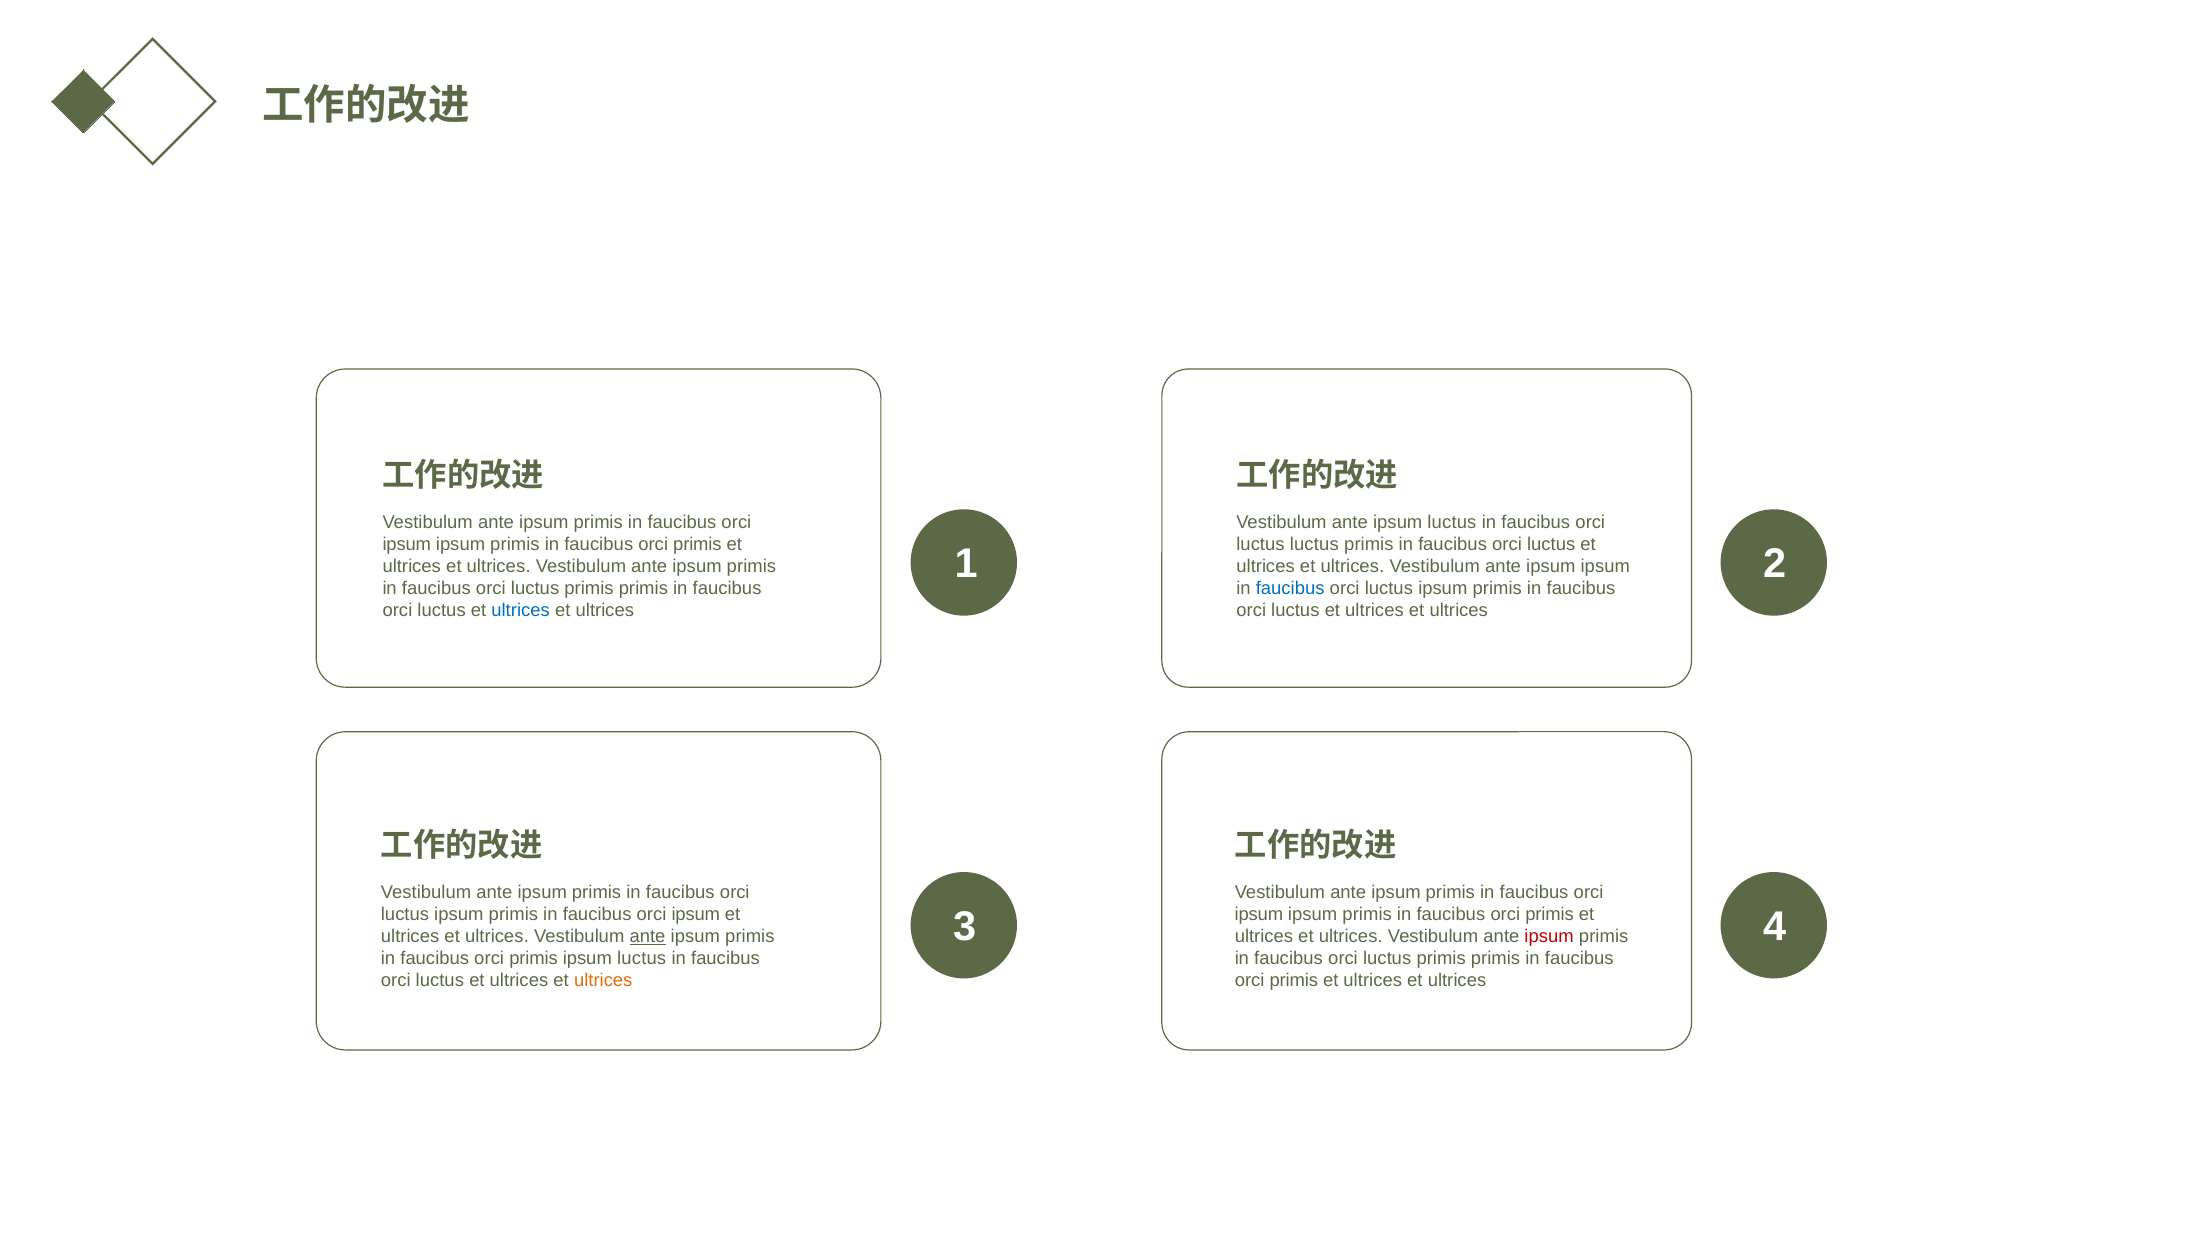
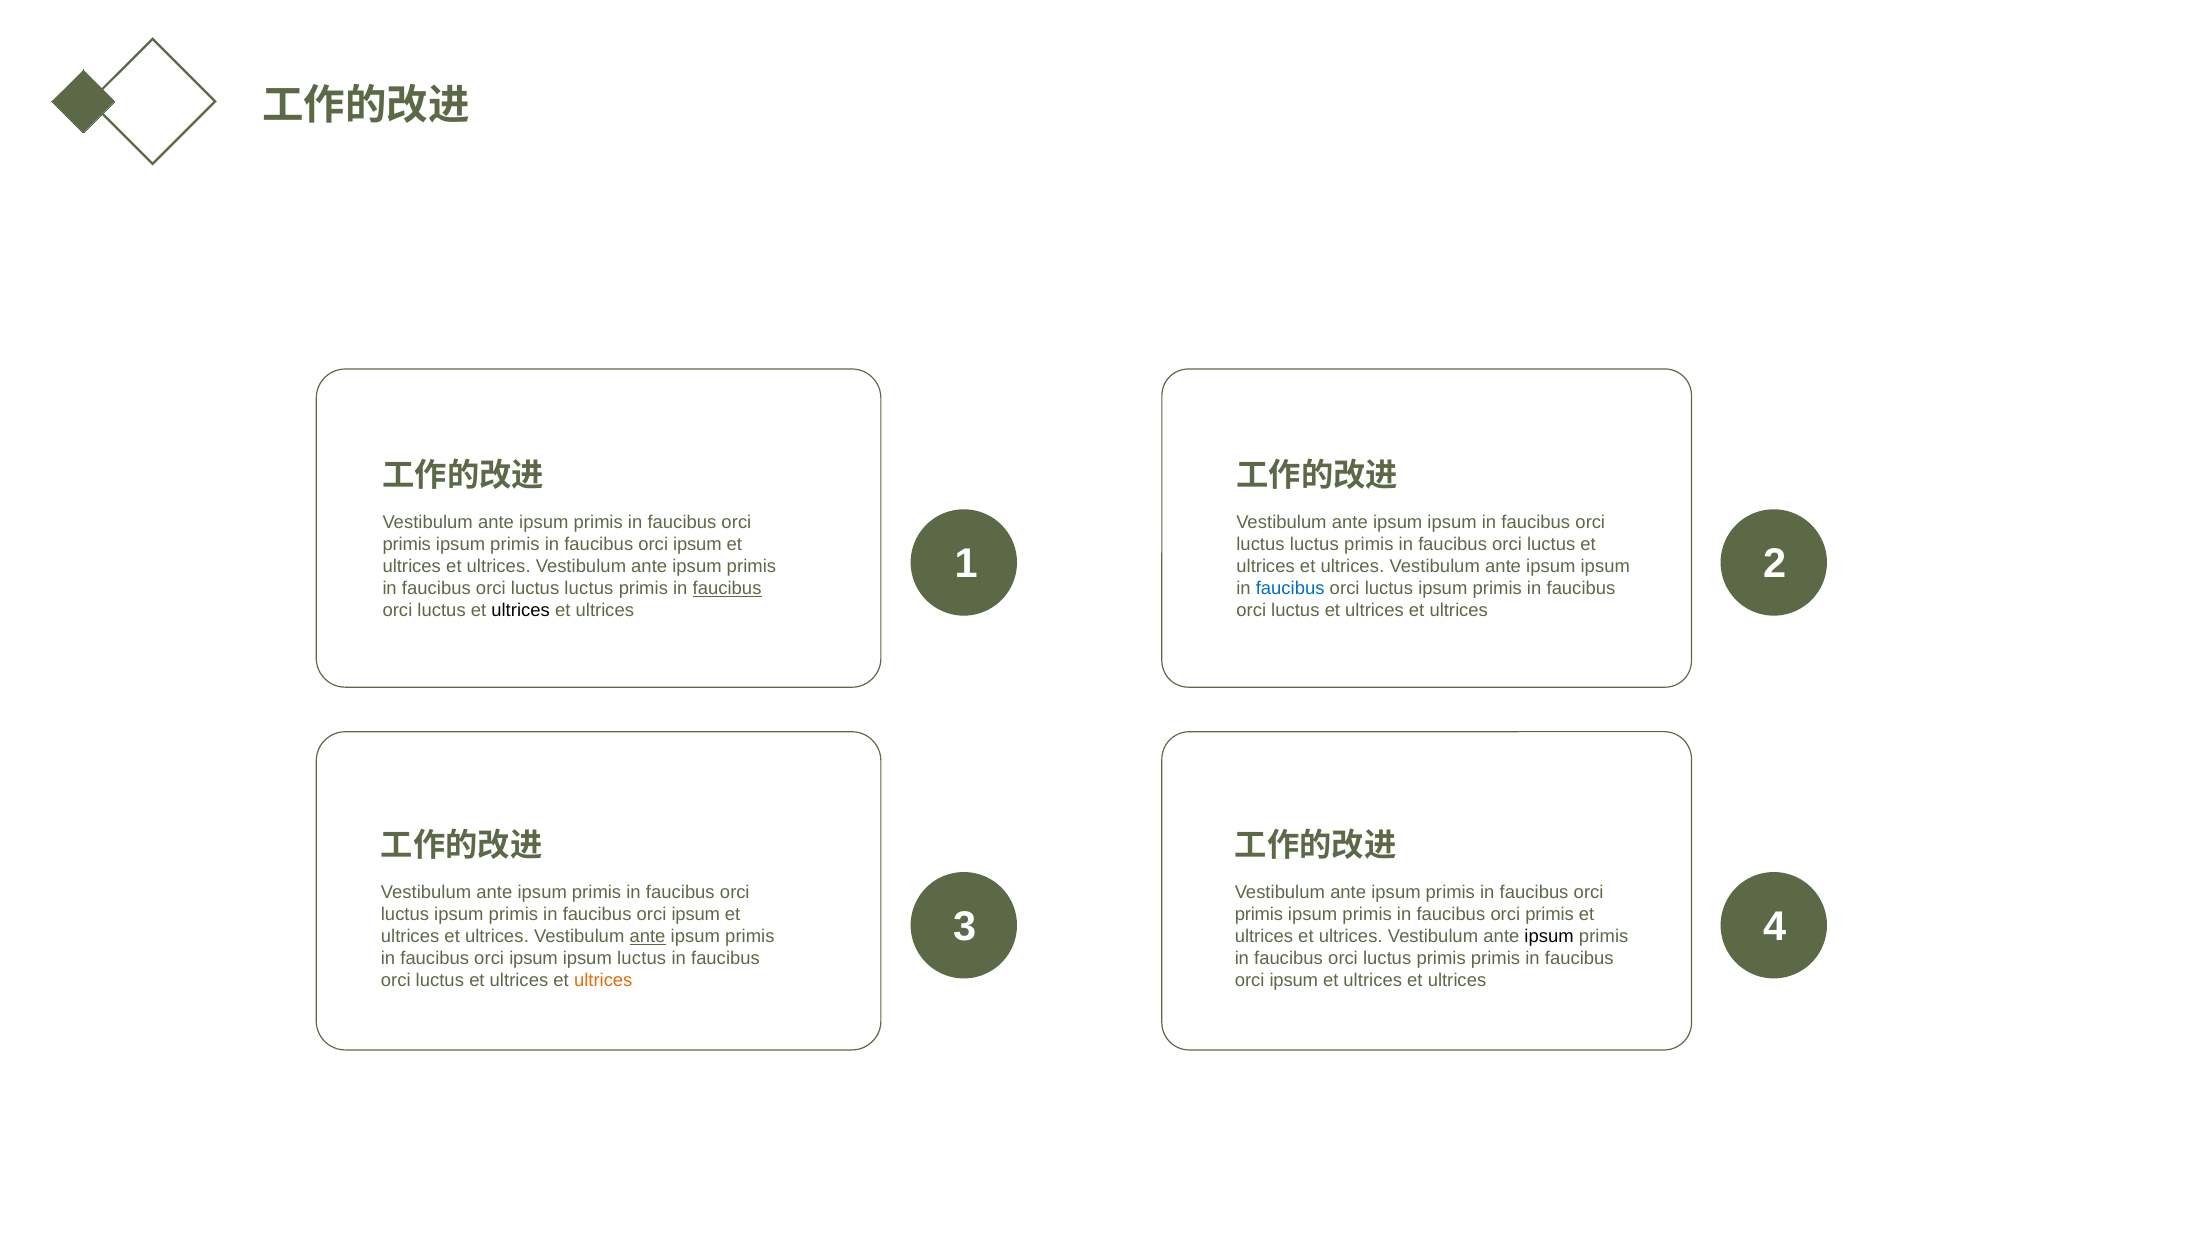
luctus at (1452, 523): luctus -> ipsum
ipsum at (407, 545): ipsum -> primis
primis at (697, 545): primis -> ipsum
primis at (589, 589): primis -> luctus
faucibus at (727, 589) underline: none -> present
ultrices at (521, 611) colour: blue -> black
ipsum at (1259, 915): ipsum -> primis
ipsum at (1549, 937) colour: red -> black
primis at (534, 959): primis -> ipsum
primis at (1294, 981): primis -> ipsum
